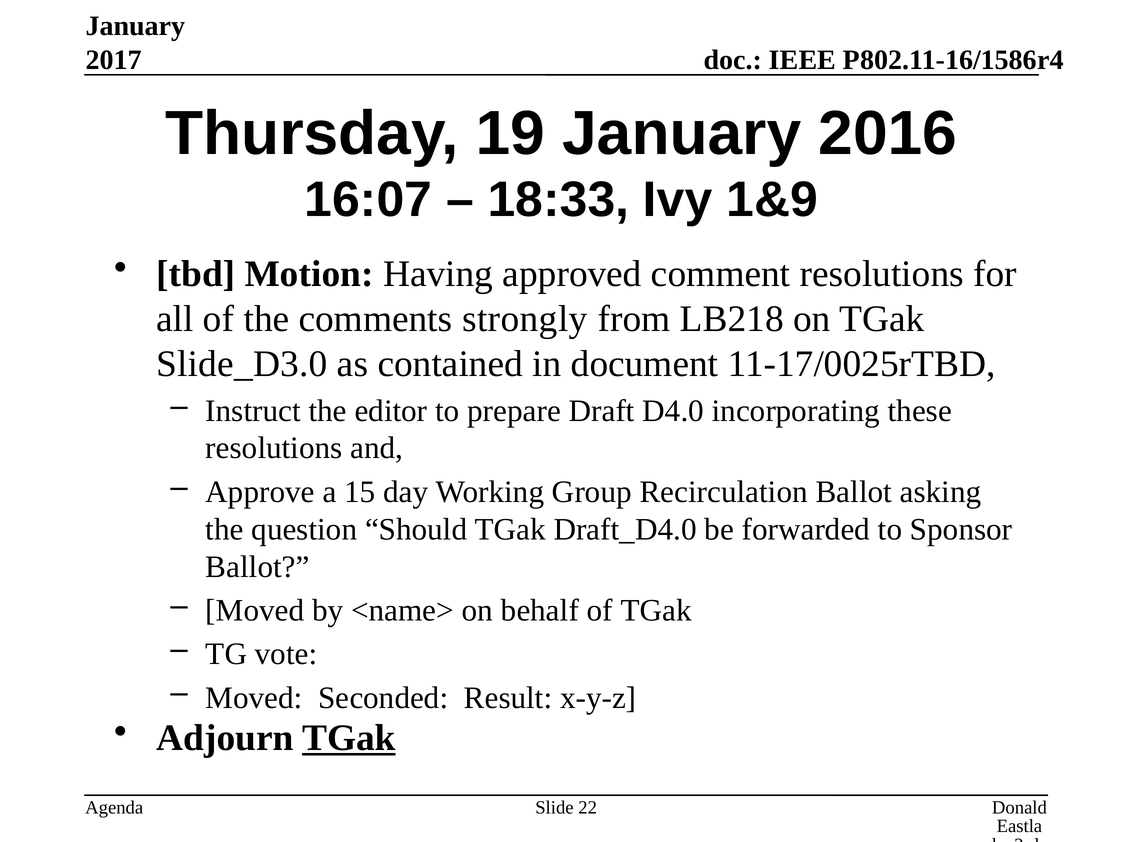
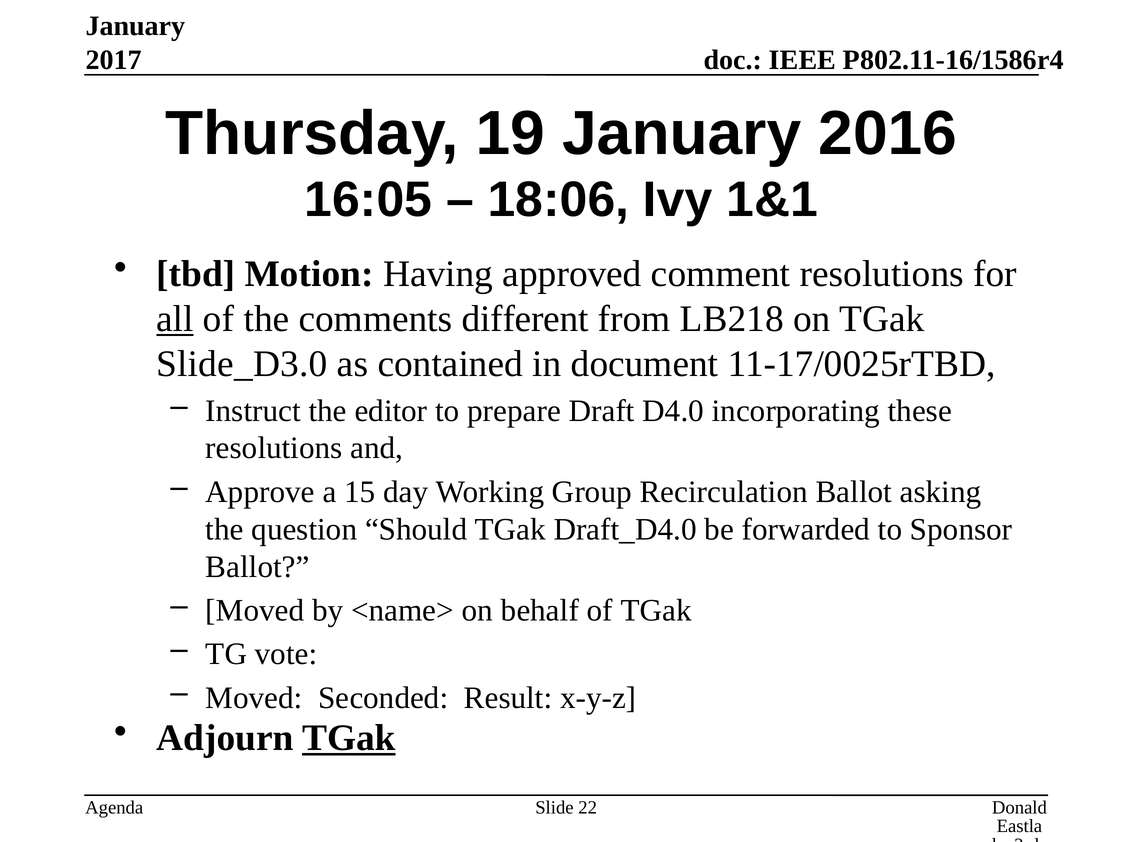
16:07: 16:07 -> 16:05
18:33: 18:33 -> 18:06
1&9: 1&9 -> 1&1
all underline: none -> present
strongly: strongly -> different
